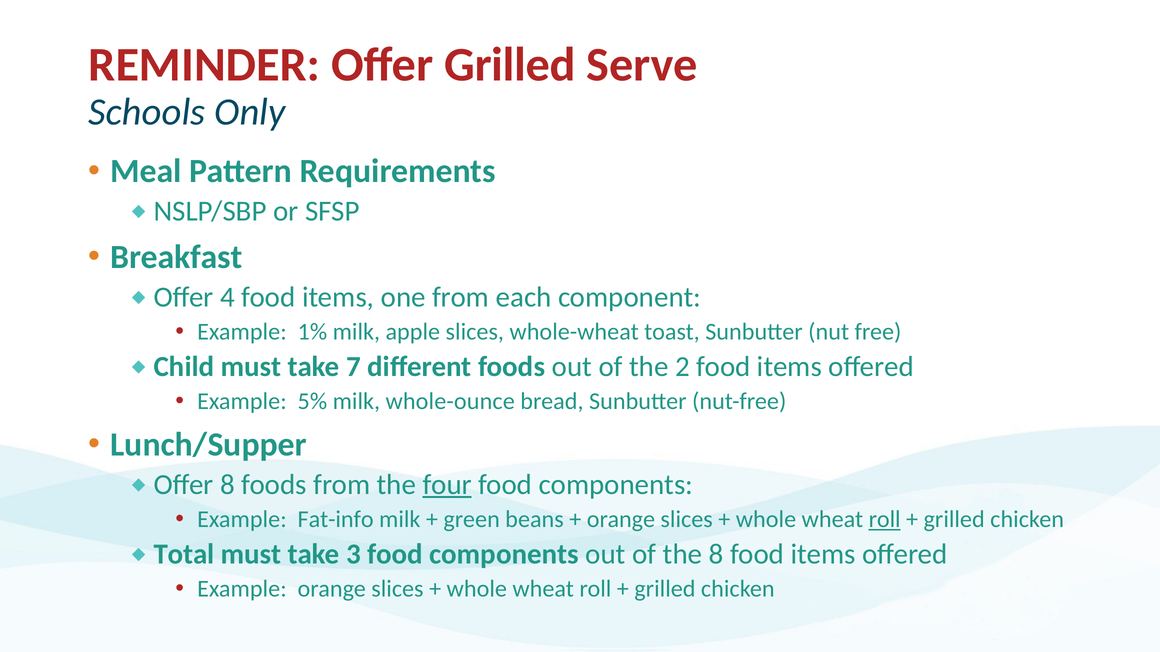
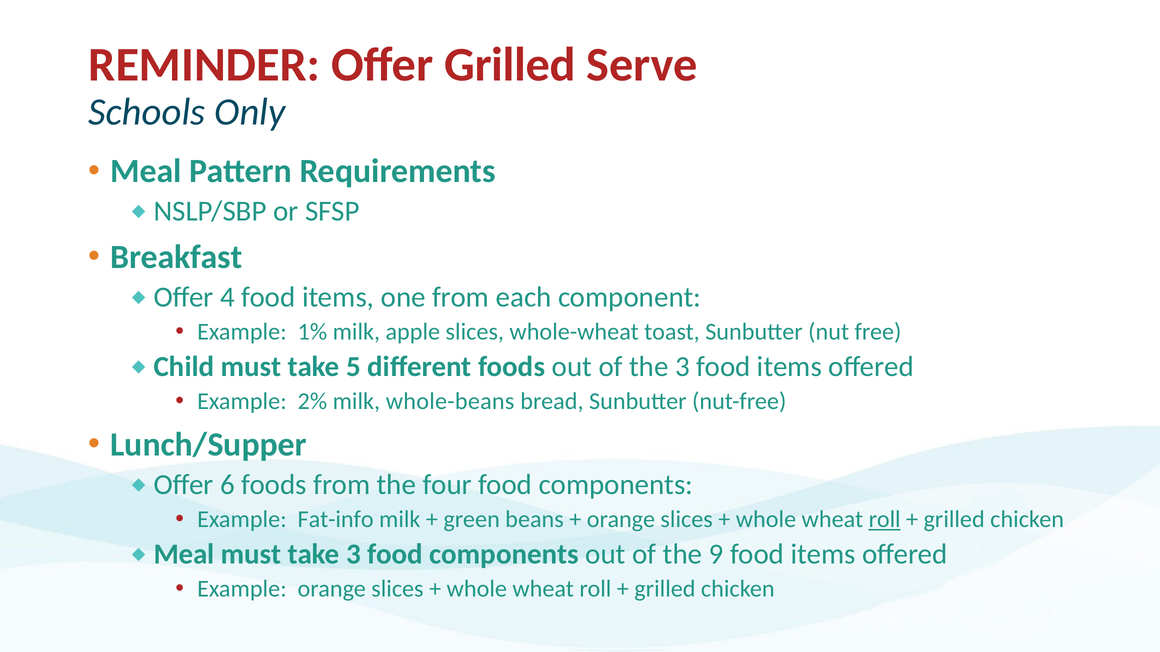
7: 7 -> 5
the 2: 2 -> 3
5%: 5% -> 2%
whole-ounce: whole-ounce -> whole-beans
Offer 8: 8 -> 6
four underline: present -> none
Total at (184, 554): Total -> Meal
the 8: 8 -> 9
